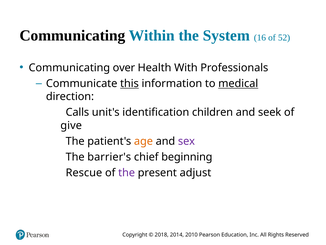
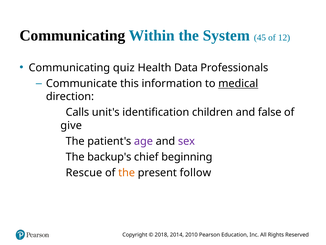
16: 16 -> 45
52: 52 -> 12
over: over -> quiz
With: With -> Data
this underline: present -> none
seek: seek -> false
age colour: orange -> purple
barrier's: barrier's -> backup's
the at (127, 172) colour: purple -> orange
adjust: adjust -> follow
